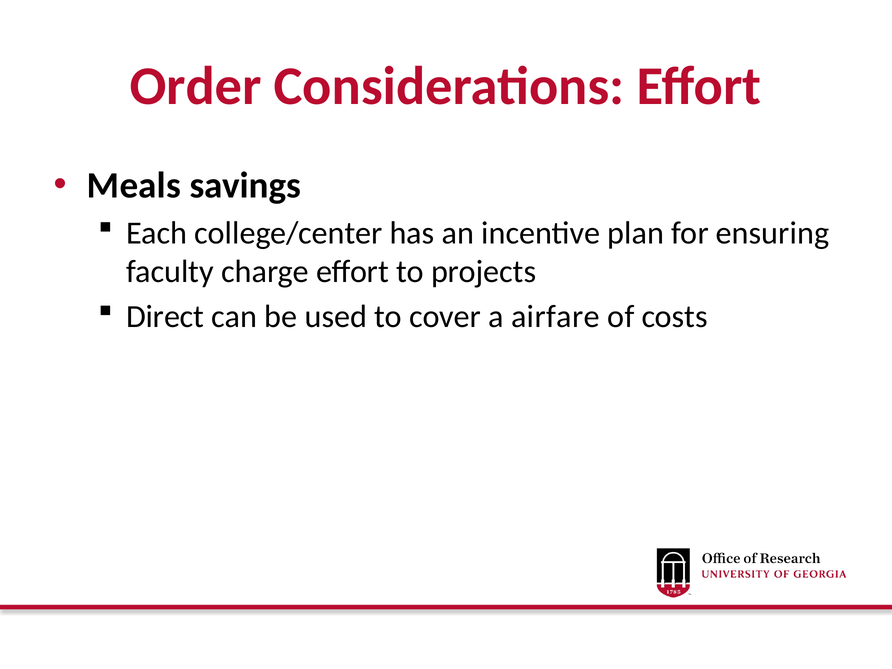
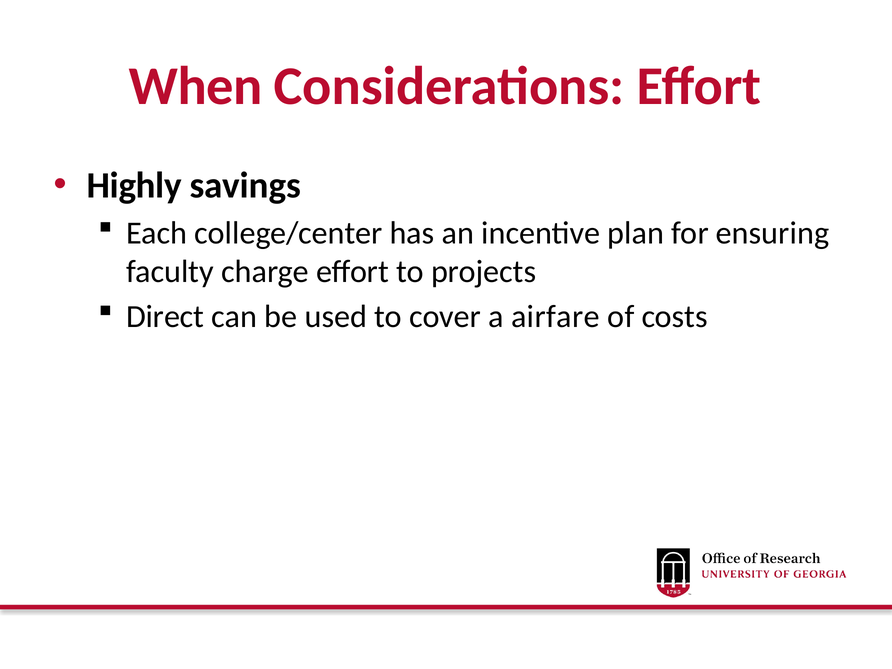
Order: Order -> When
Meals: Meals -> Highly
